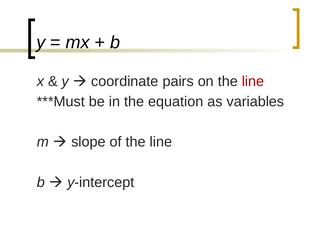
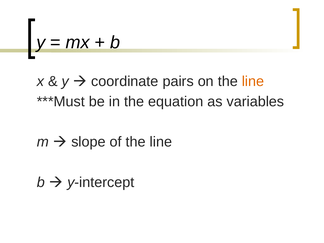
line at (253, 81) colour: red -> orange
